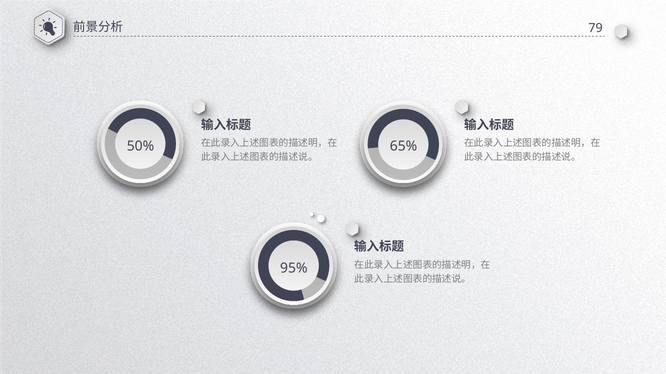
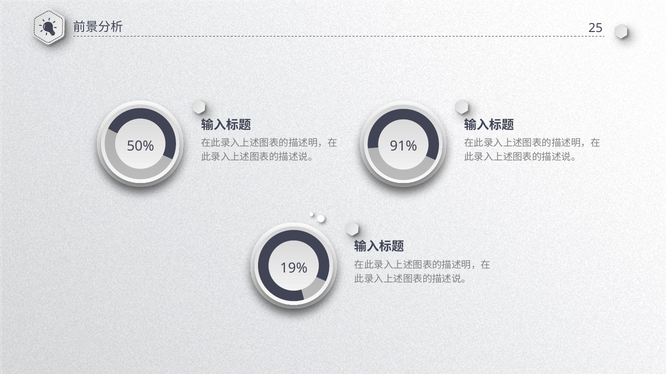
79: 79 -> 25
65%: 65% -> 91%
95%: 95% -> 19%
